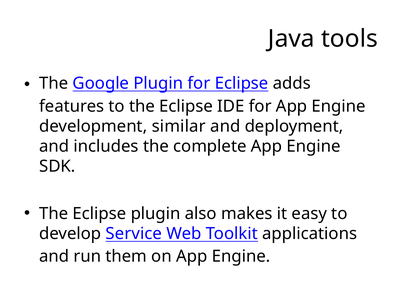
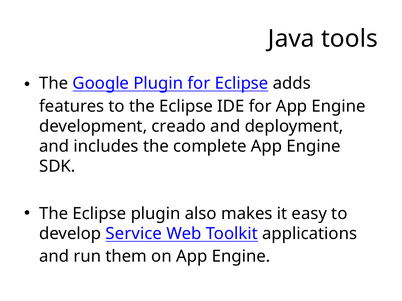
similar: similar -> creado
